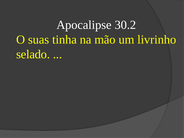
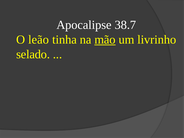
30.2: 30.2 -> 38.7
suas: suas -> leão
mão underline: none -> present
